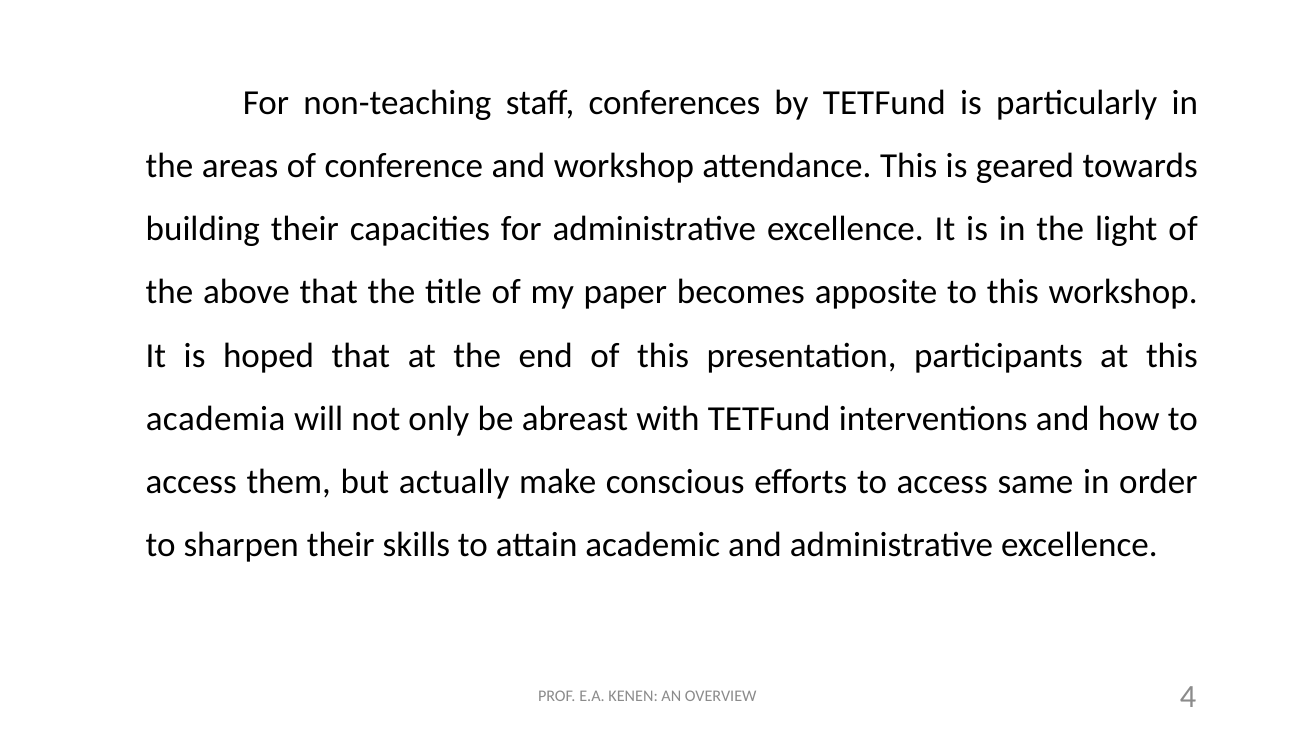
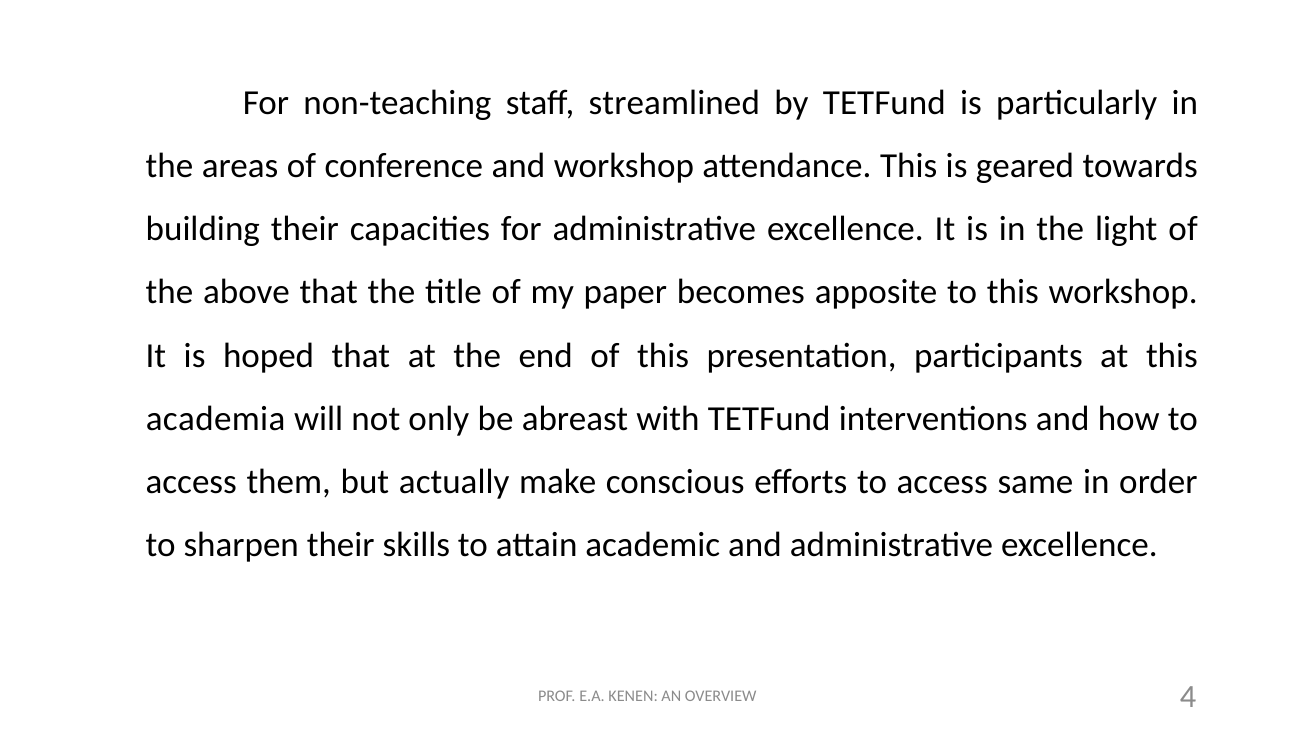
conferences: conferences -> streamlined
